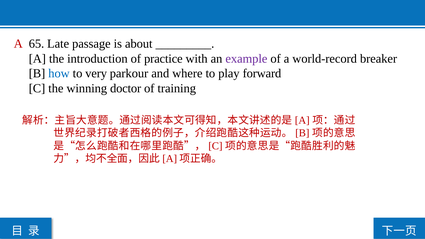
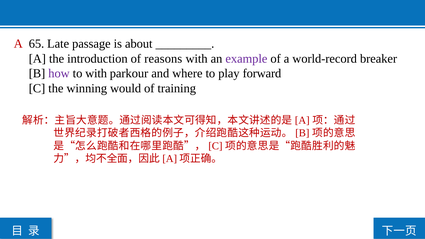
practice: practice -> reasons
how colour: blue -> purple
to very: very -> with
doctor: doctor -> would
